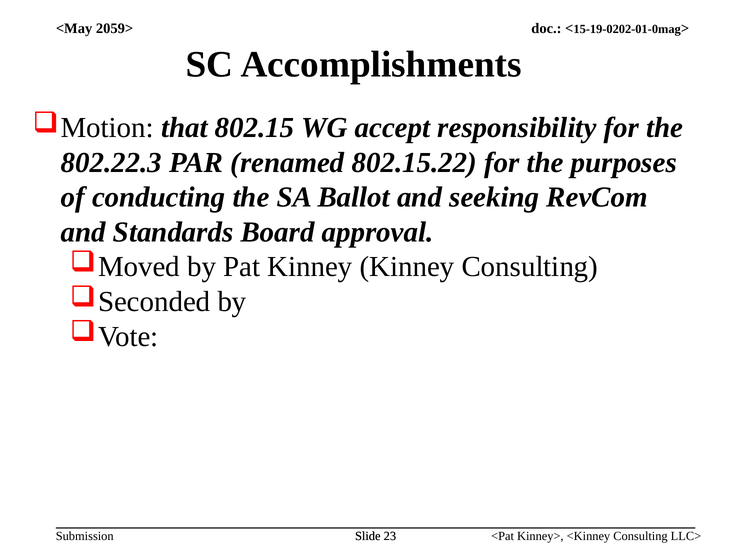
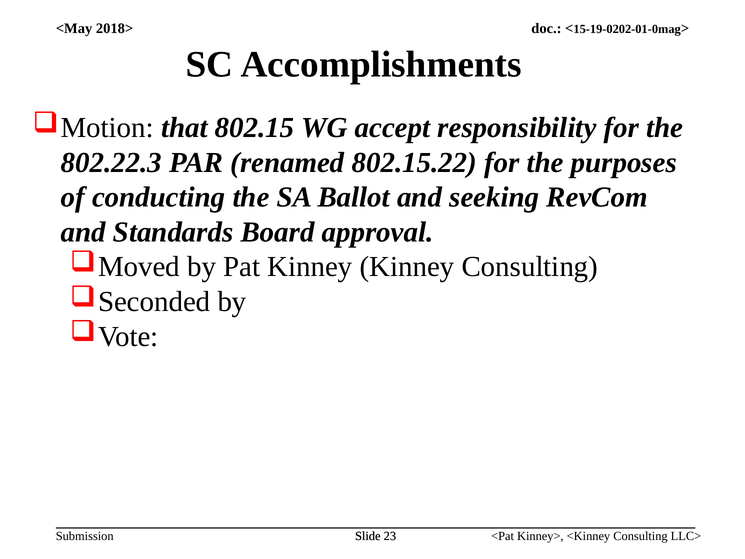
2059>: 2059> -> 2018>
